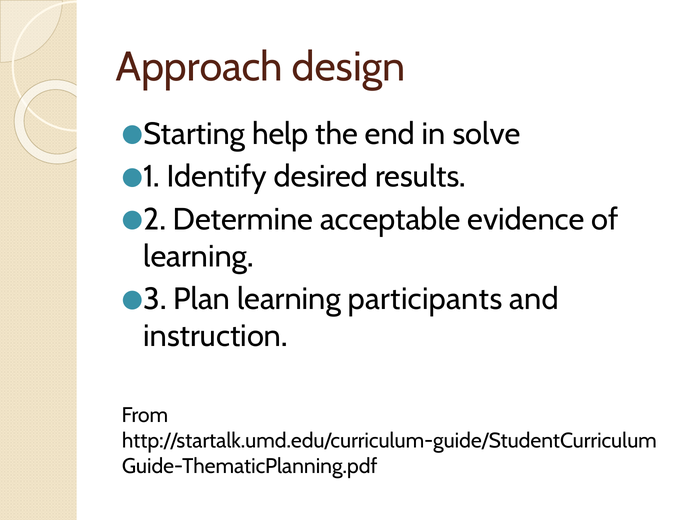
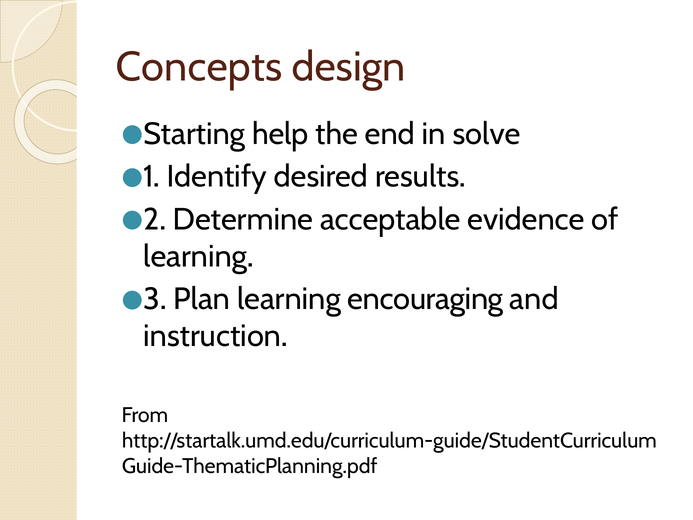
Approach: Approach -> Concepts
participants: participants -> encouraging
